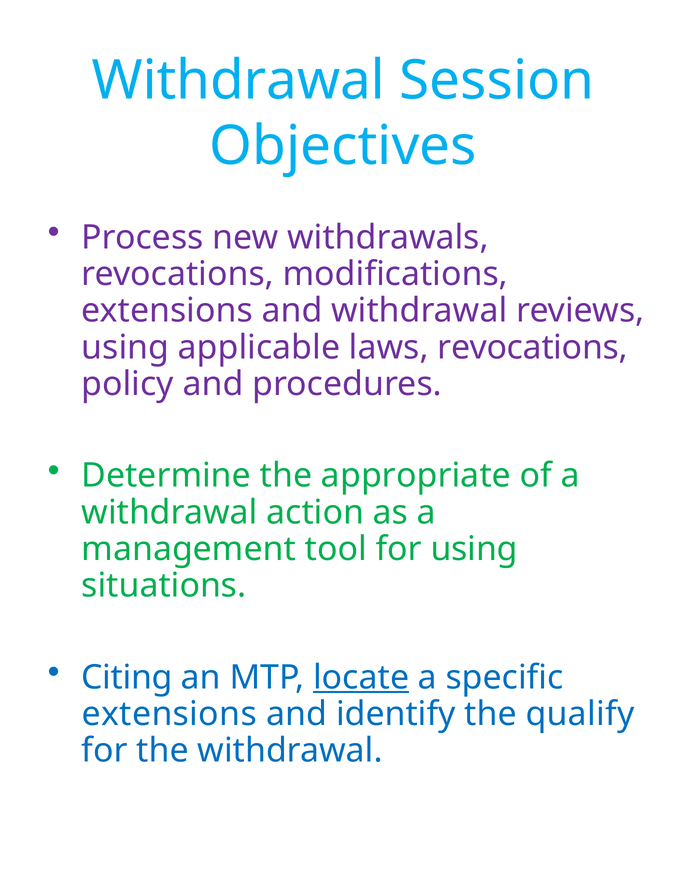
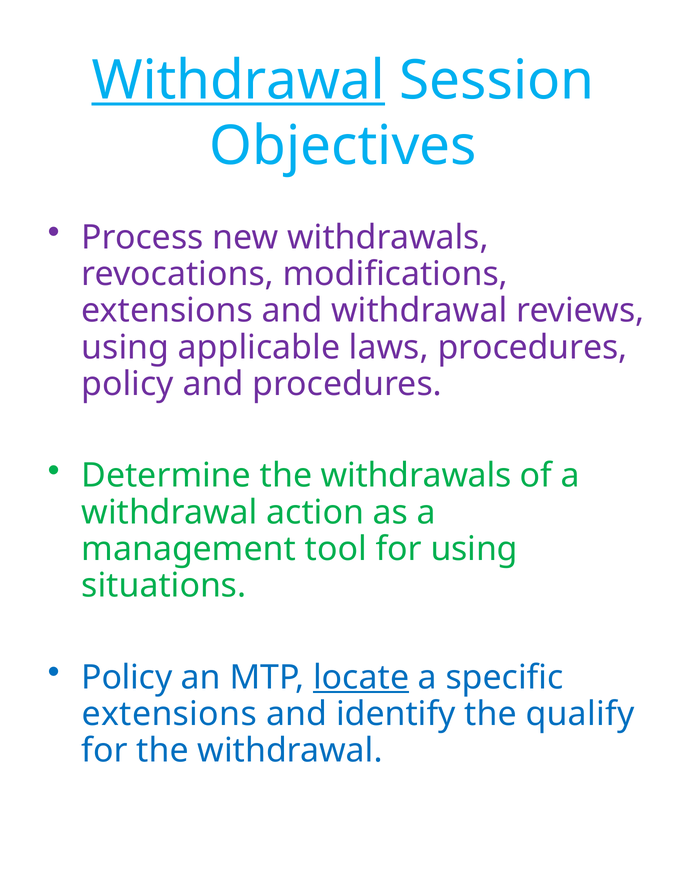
Withdrawal at (238, 80) underline: none -> present
laws revocations: revocations -> procedures
the appropriate: appropriate -> withdrawals
Citing at (127, 677): Citing -> Policy
